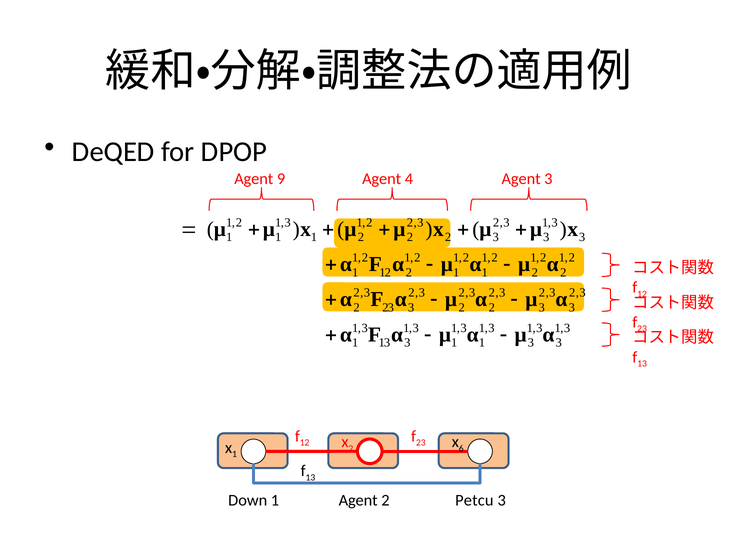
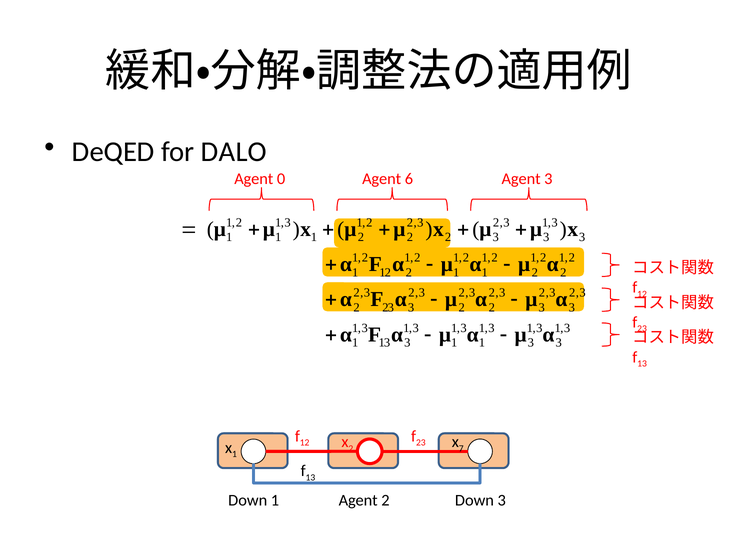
DPOP: DPOP -> DALO
9: 9 -> 0
4: 4 -> 6
6: 6 -> 7
2 Petcu: Petcu -> Down
